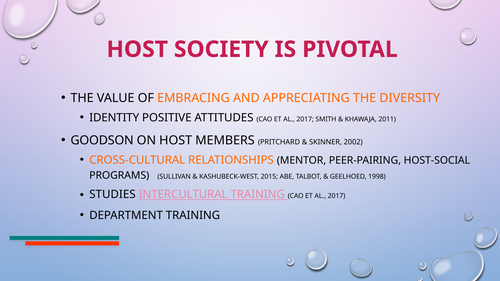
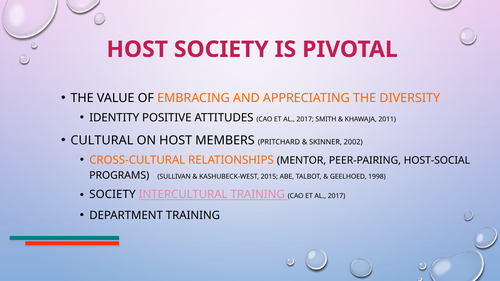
GOODSON: GOODSON -> CULTURAL
STUDIES at (112, 195): STUDIES -> SOCIETY
